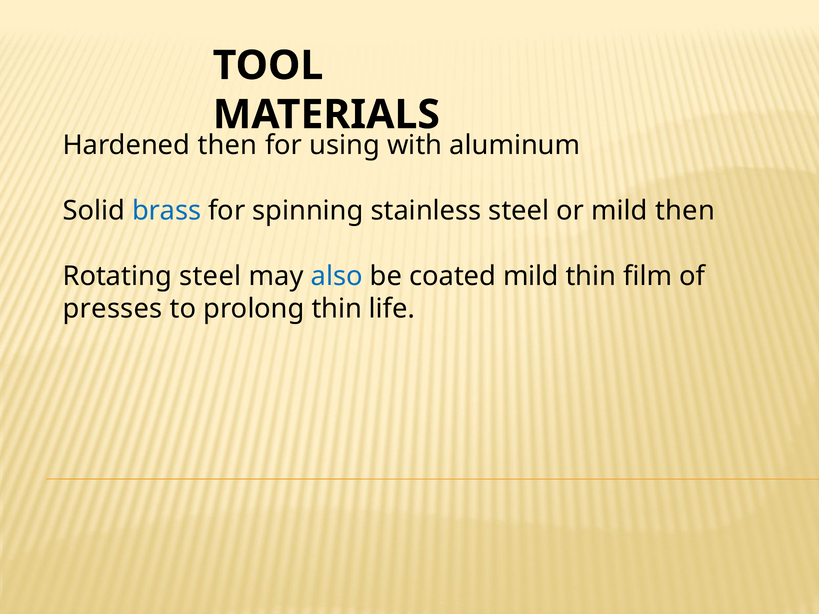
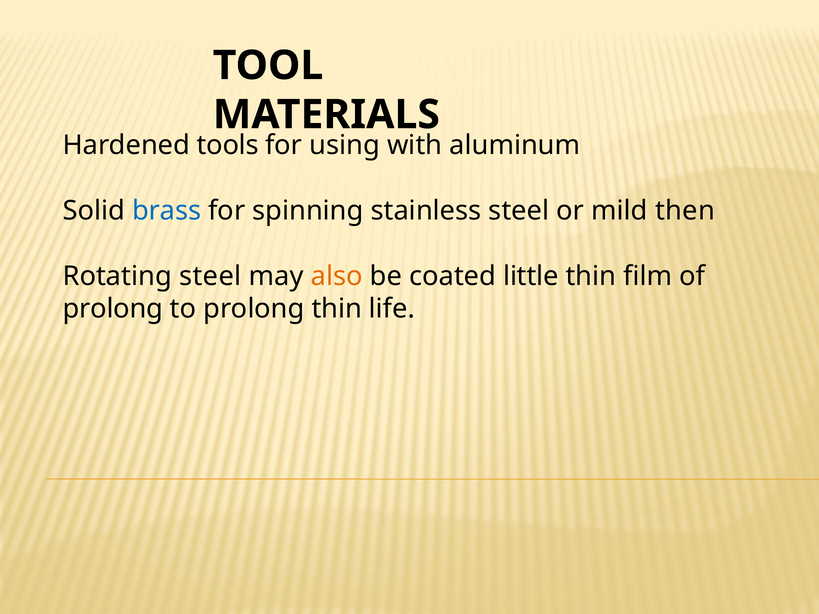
Hardened then: then -> tools
also colour: blue -> orange
coated mild: mild -> little
presses at (113, 309): presses -> prolong
